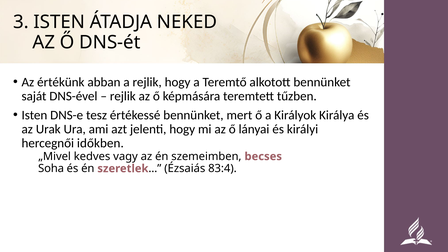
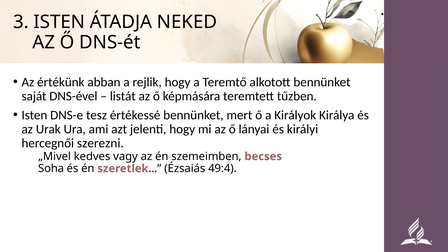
rejlik at (123, 96): rejlik -> listát
időkben: időkben -> szerezni
83:4: 83:4 -> 49:4
